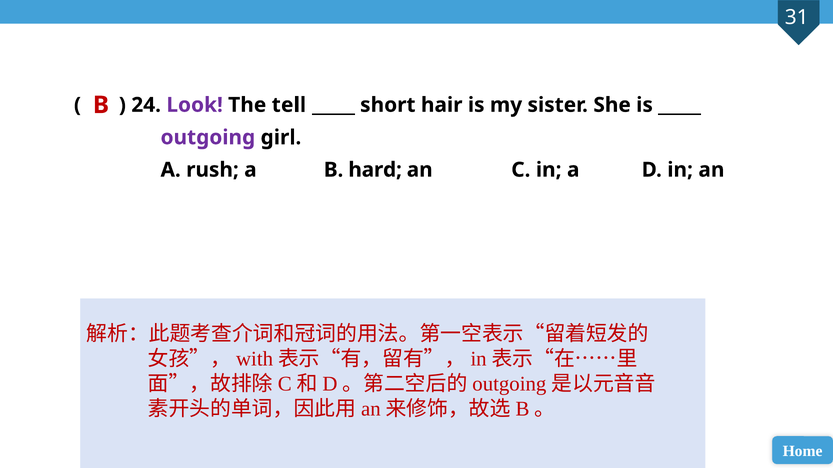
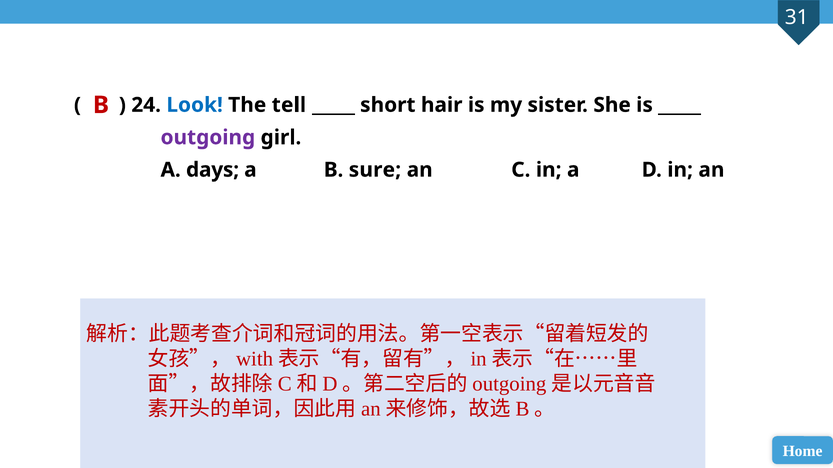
Look colour: purple -> blue
rush: rush -> days
hard: hard -> sure
